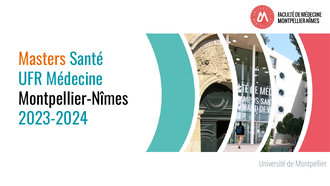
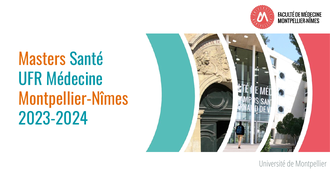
Montpellier-Nîmes colour: black -> orange
